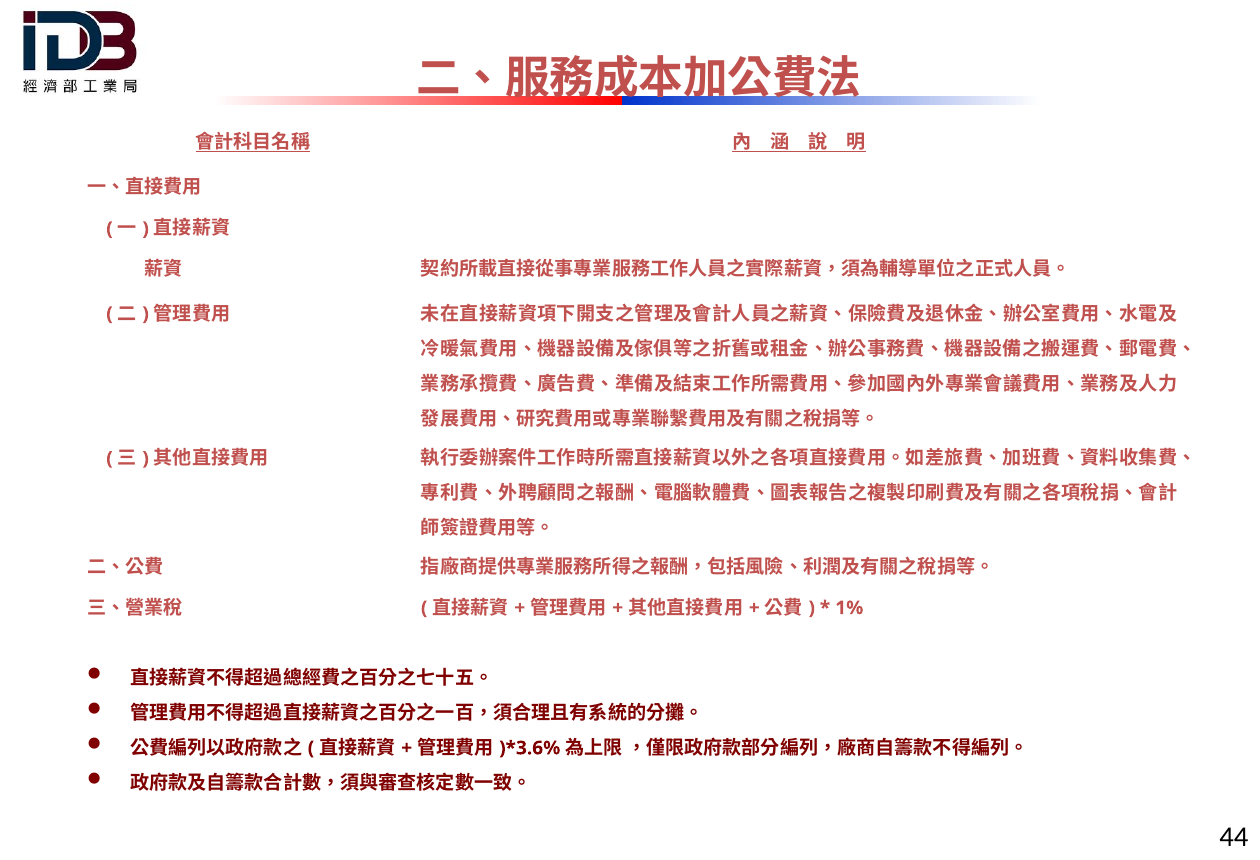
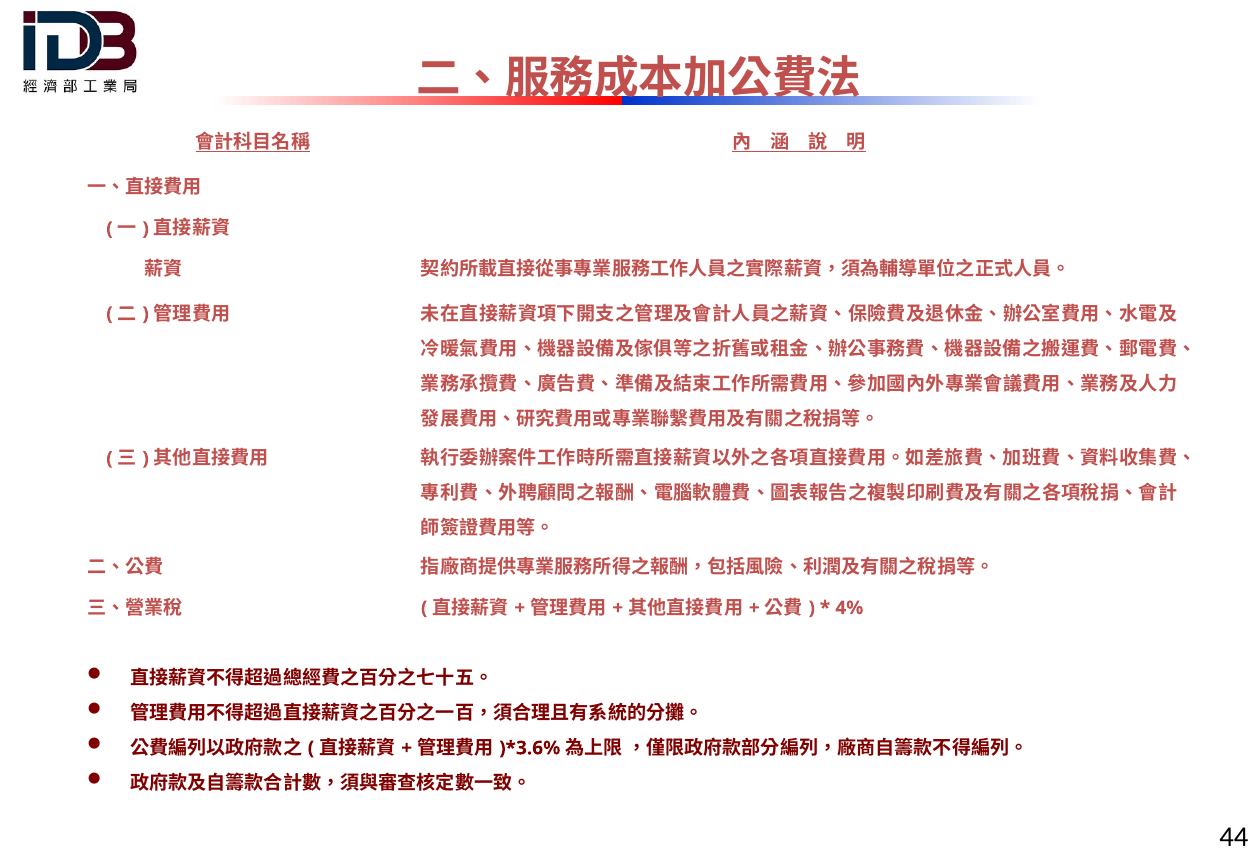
1%: 1% -> 4%
